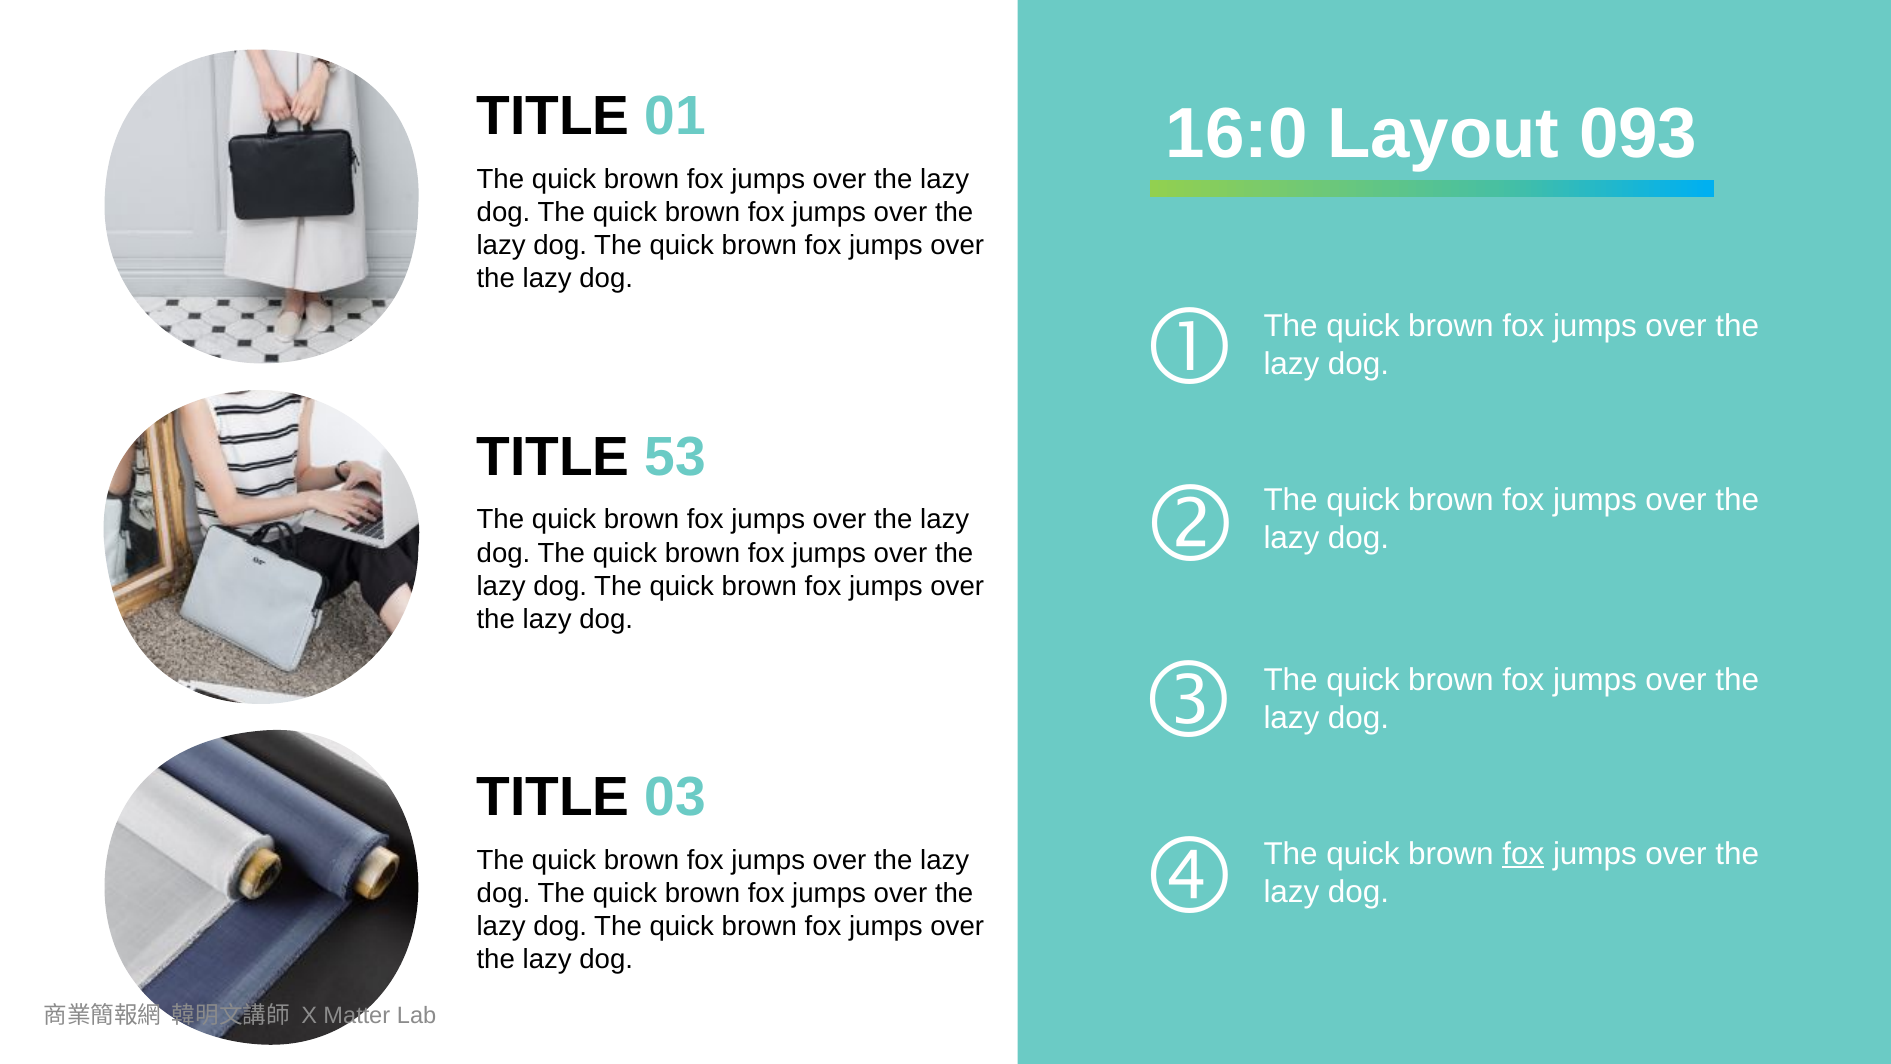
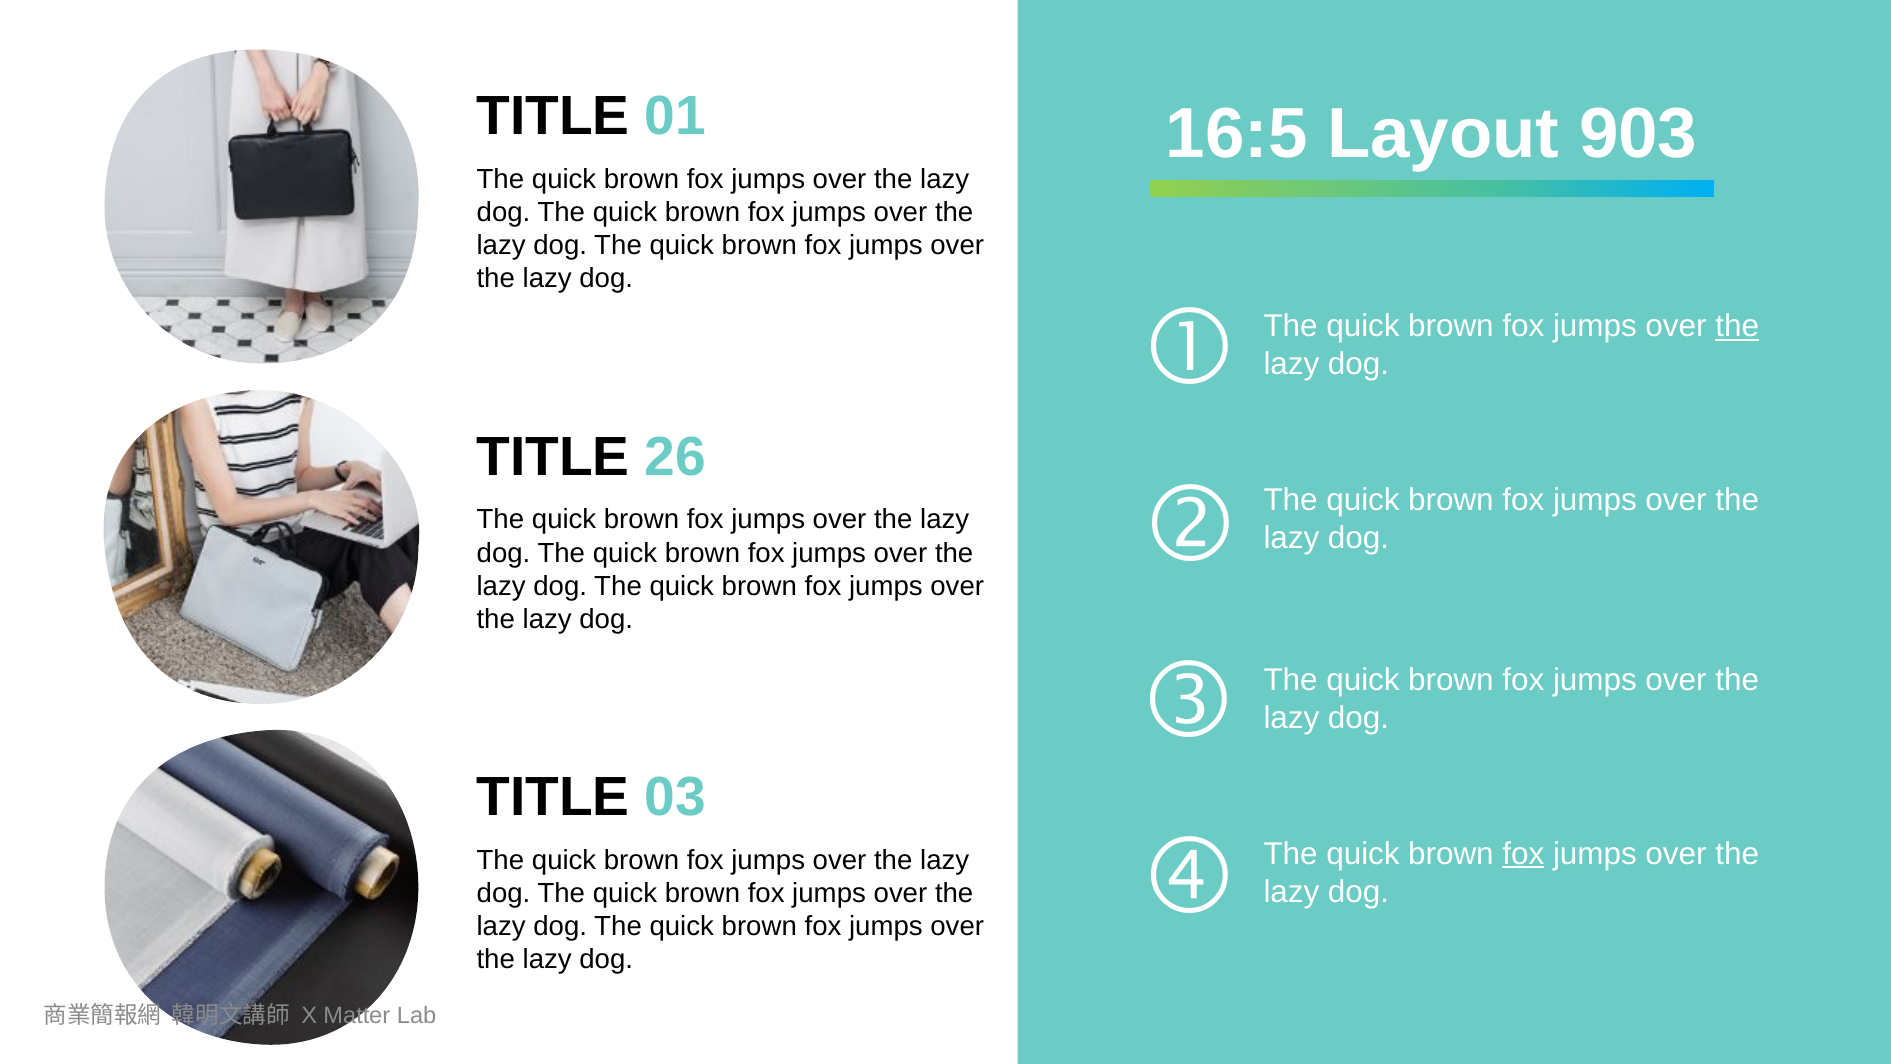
16:0: 16:0 -> 16:5
093: 093 -> 903
the at (1737, 326) underline: none -> present
53: 53 -> 26
